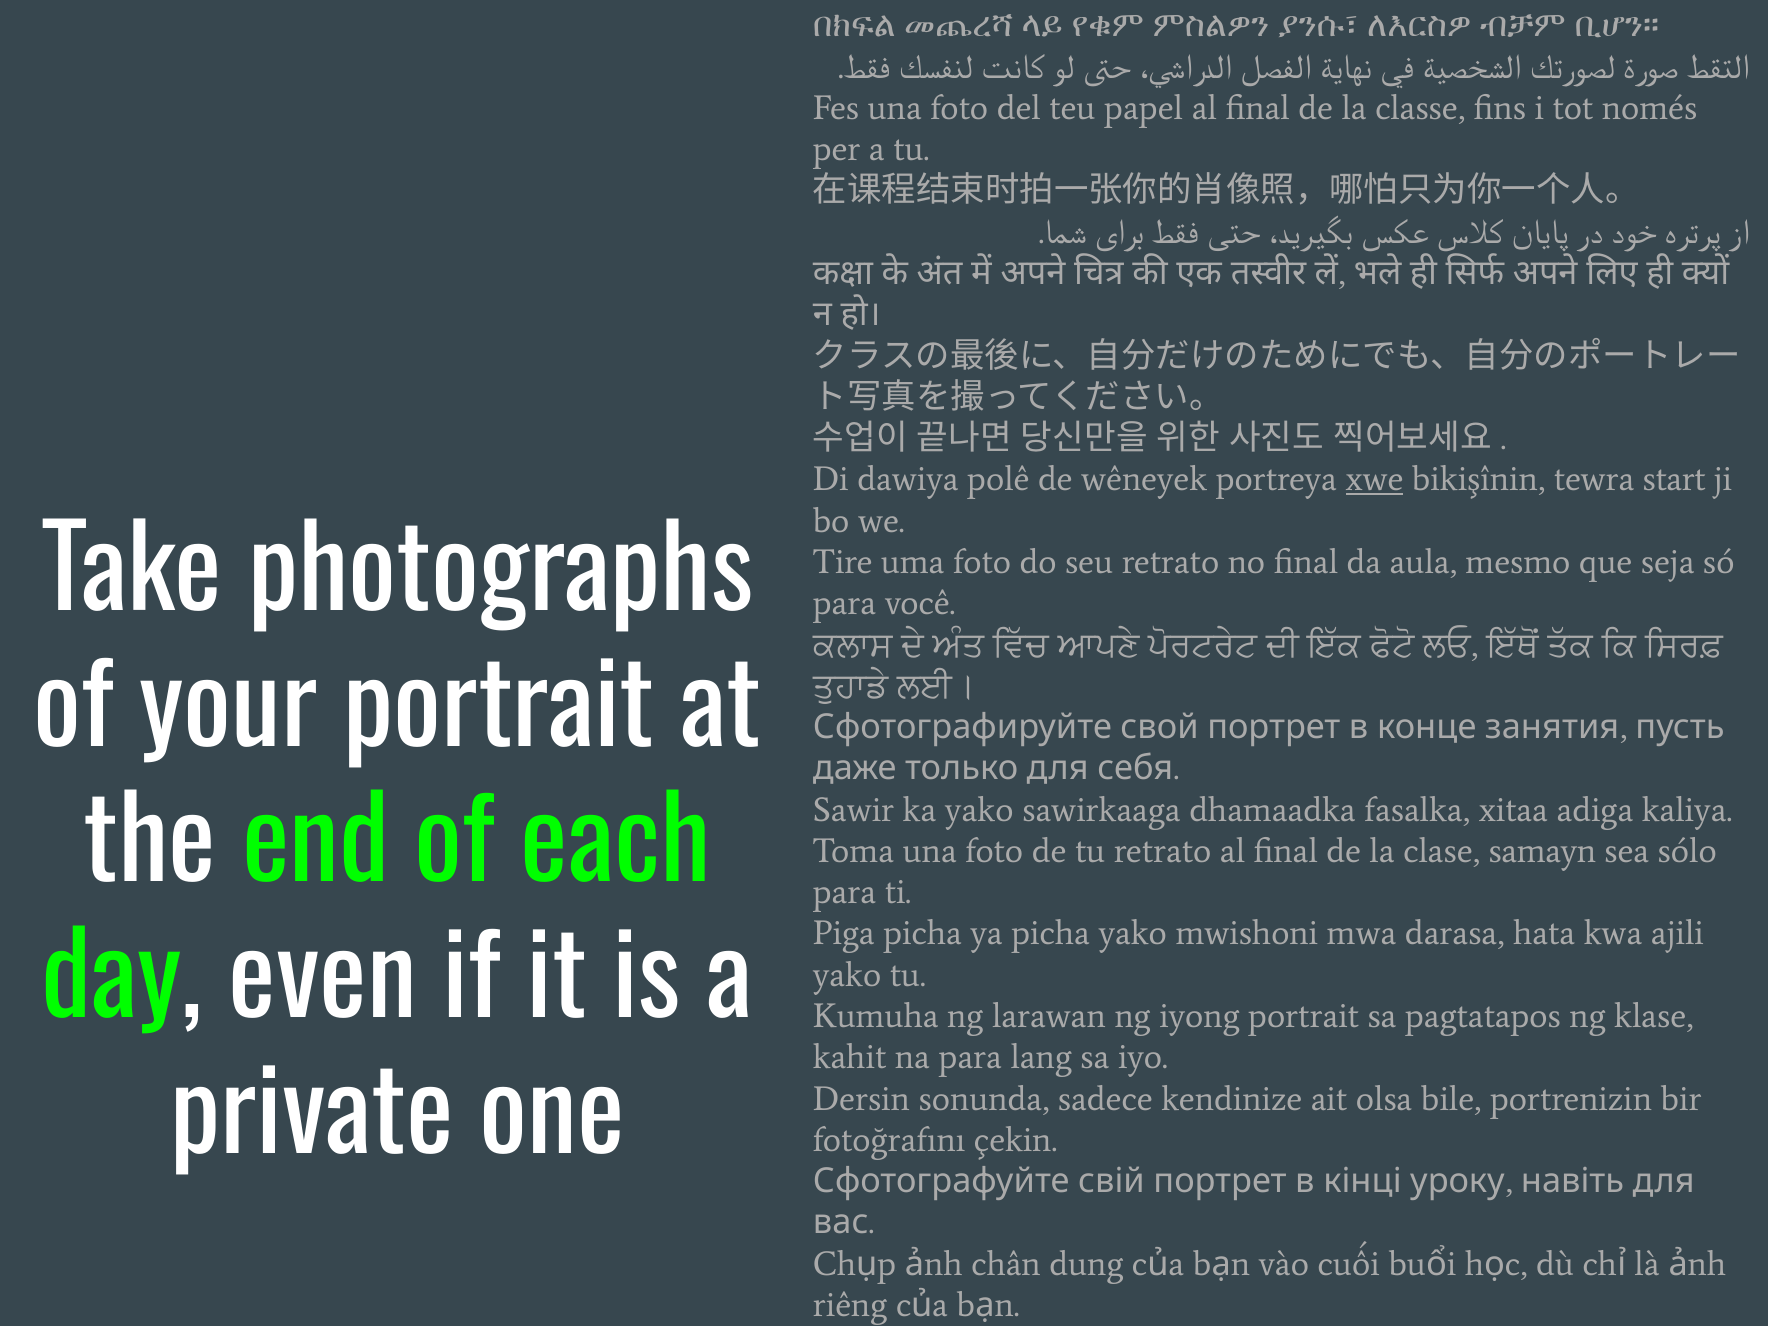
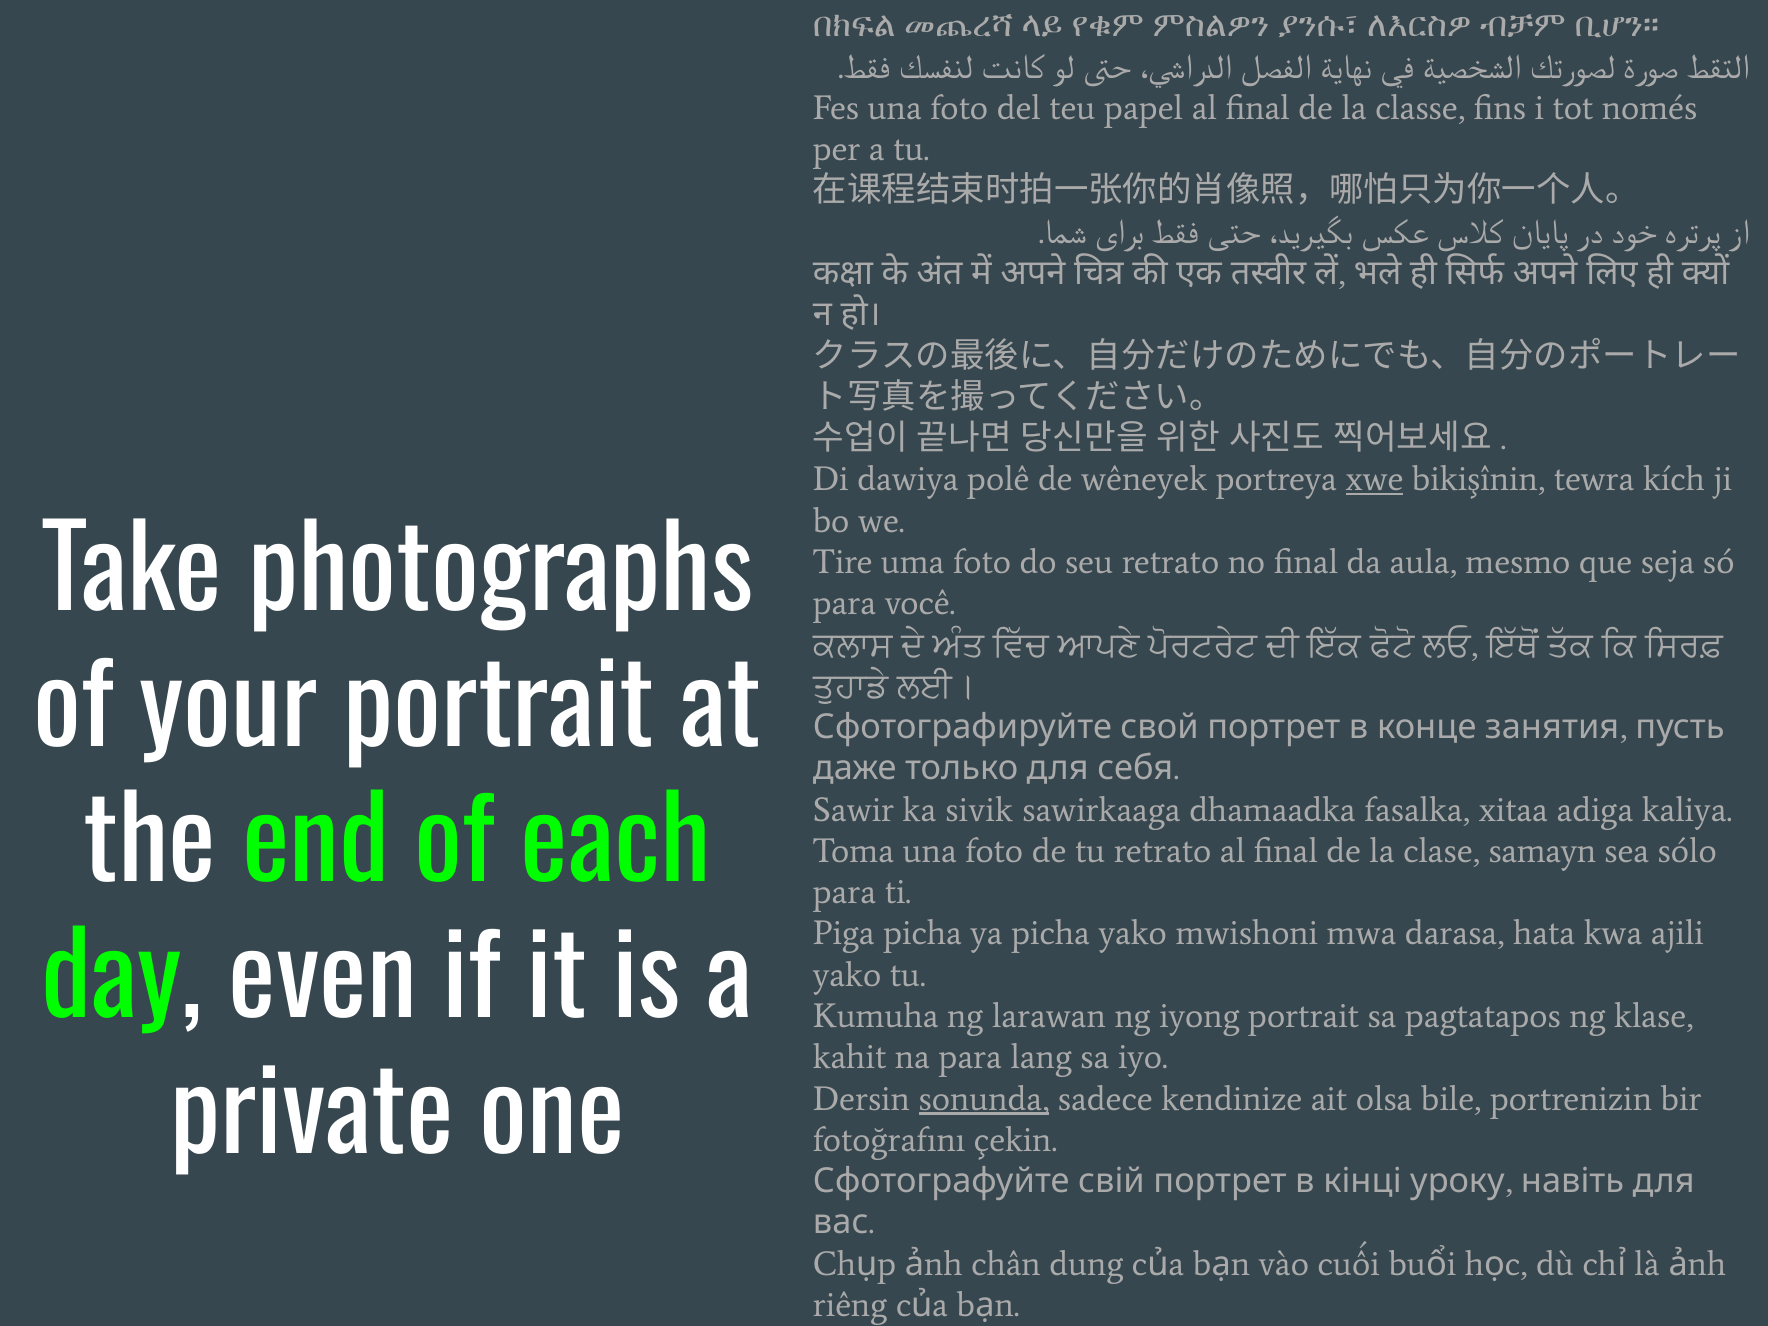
start: start -> kích
ka yako: yako -> sivik
sonunda underline: none -> present
